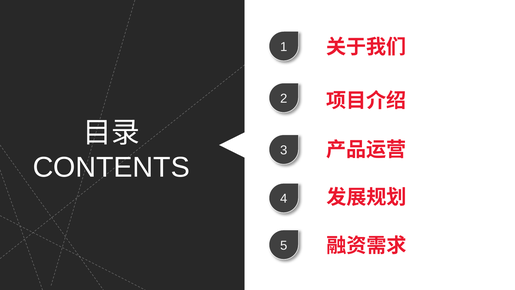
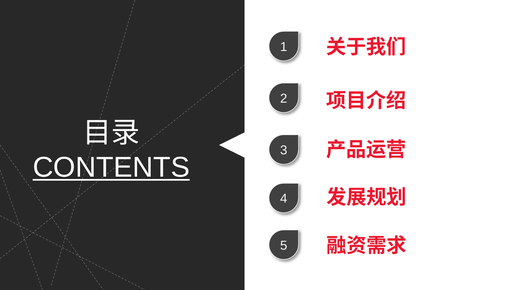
CONTENTS underline: none -> present
